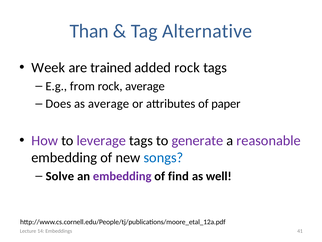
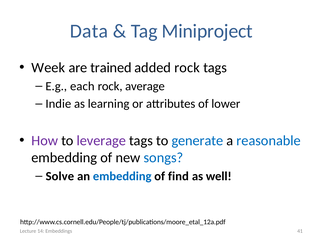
Than: Than -> Data
Alternative: Alternative -> Miniproject
from: from -> each
Does: Does -> Indie
as average: average -> learning
paper: paper -> lower
generate colour: purple -> blue
reasonable colour: purple -> blue
embedding at (122, 176) colour: purple -> blue
